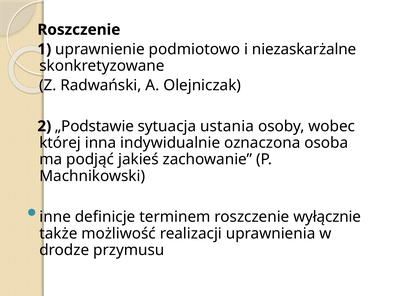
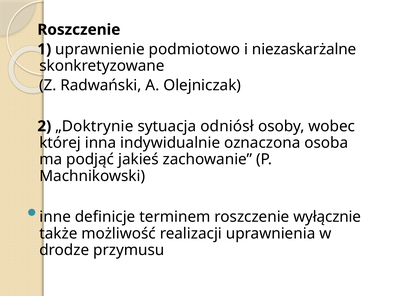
„Podstawie: „Podstawie -> „Doktrynie
ustania: ustania -> odniósł
